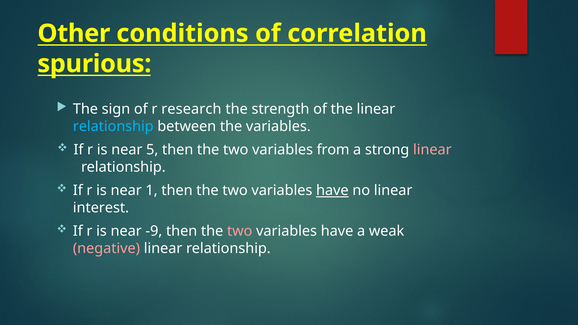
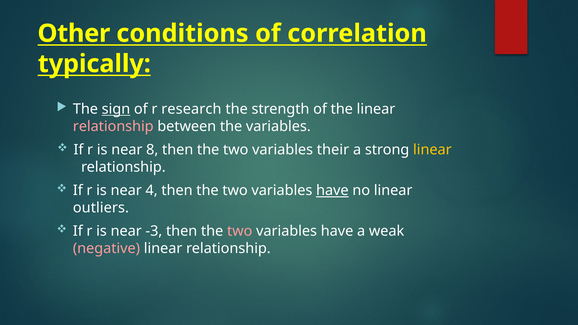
spurious: spurious -> typically
sign underline: none -> present
relationship at (113, 127) colour: light blue -> pink
5: 5 -> 8
from: from -> their
linear at (432, 150) colour: pink -> yellow
1: 1 -> 4
interest: interest -> outliers
-9: -9 -> -3
